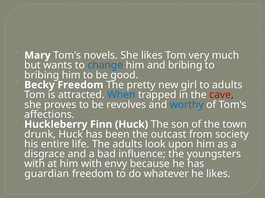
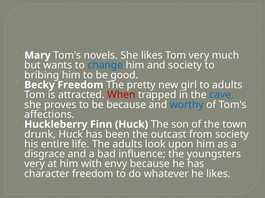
and bribing: bribing -> society
When colour: blue -> red
cave colour: red -> blue
be revolves: revolves -> because
with at (35, 164): with -> very
guardian: guardian -> character
